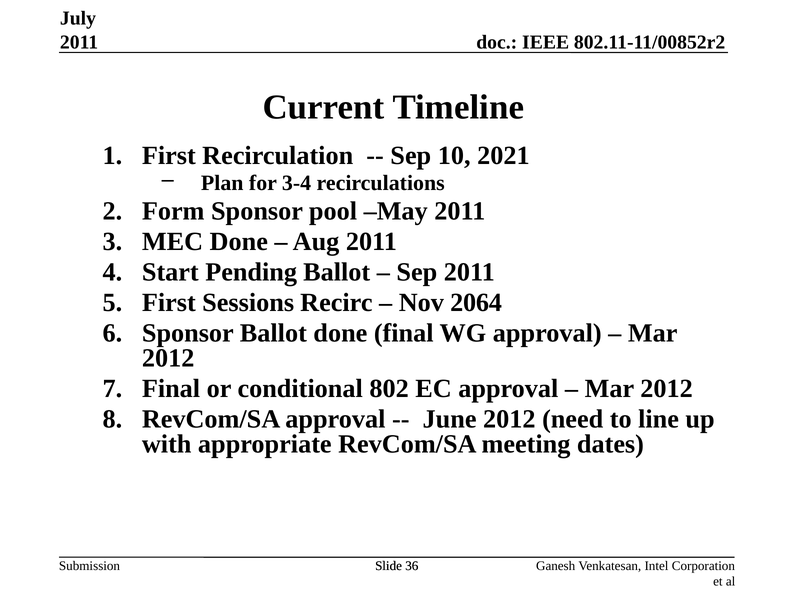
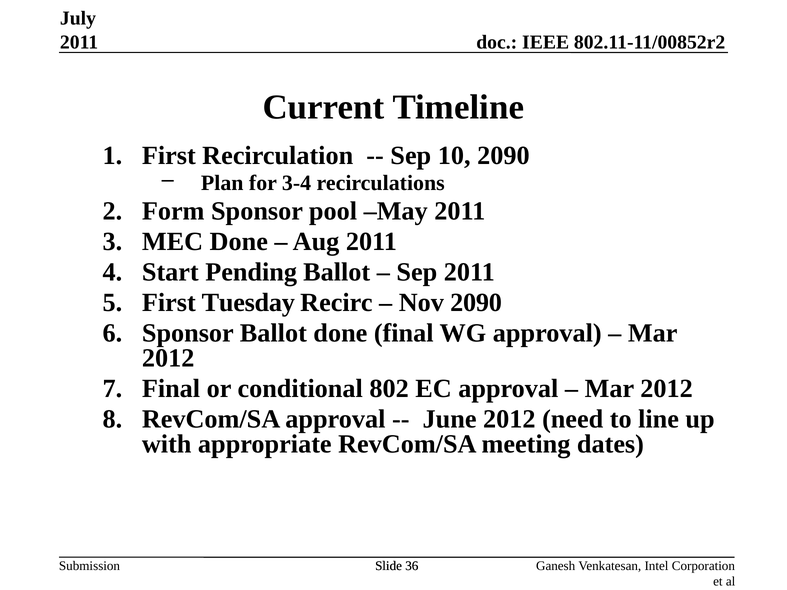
10 2021: 2021 -> 2090
Sessions: Sessions -> Tuesday
Nov 2064: 2064 -> 2090
